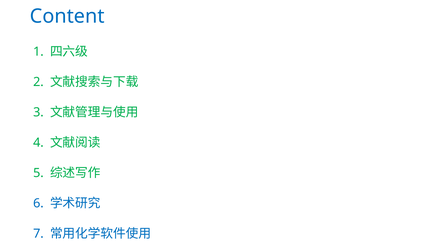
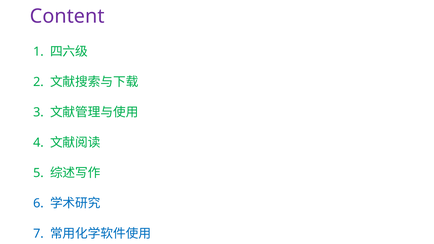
Content colour: blue -> purple
